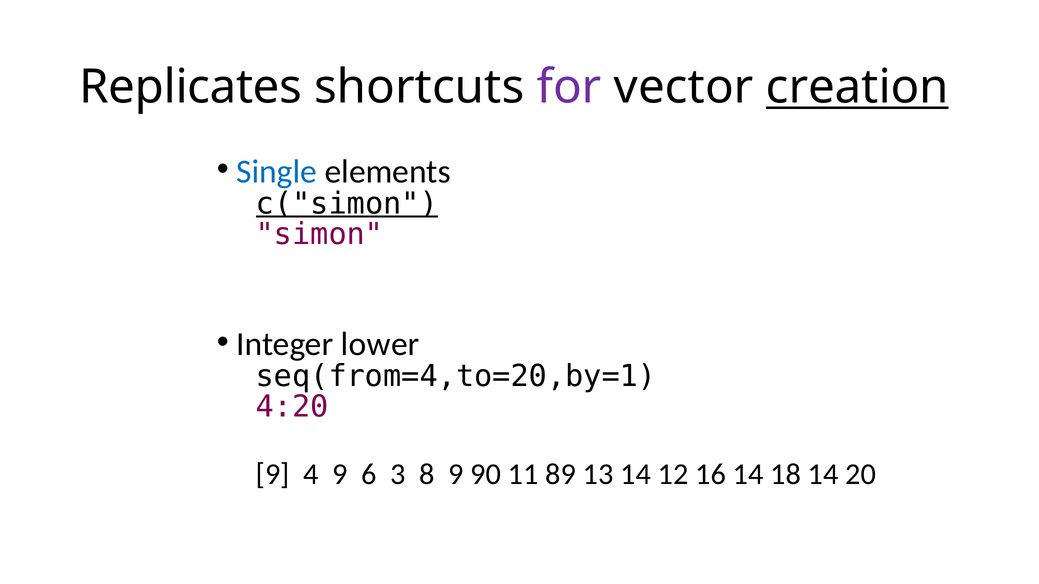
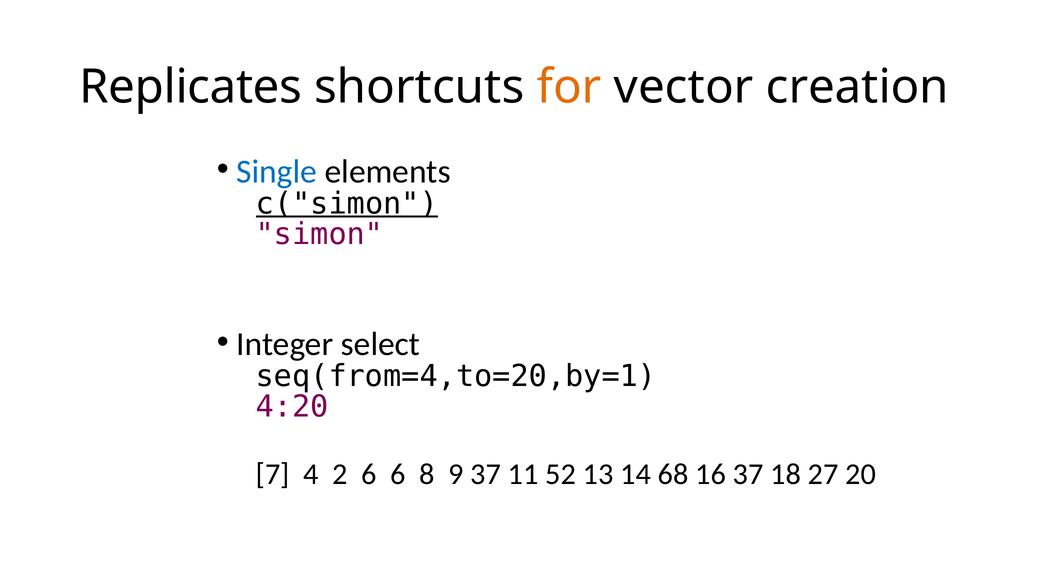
for colour: purple -> orange
creation underline: present -> none
lower: lower -> select
9 at (273, 474): 9 -> 7
4 9: 9 -> 2
6 3: 3 -> 6
9 90: 90 -> 37
89: 89 -> 52
12: 12 -> 68
16 14: 14 -> 37
18 14: 14 -> 27
